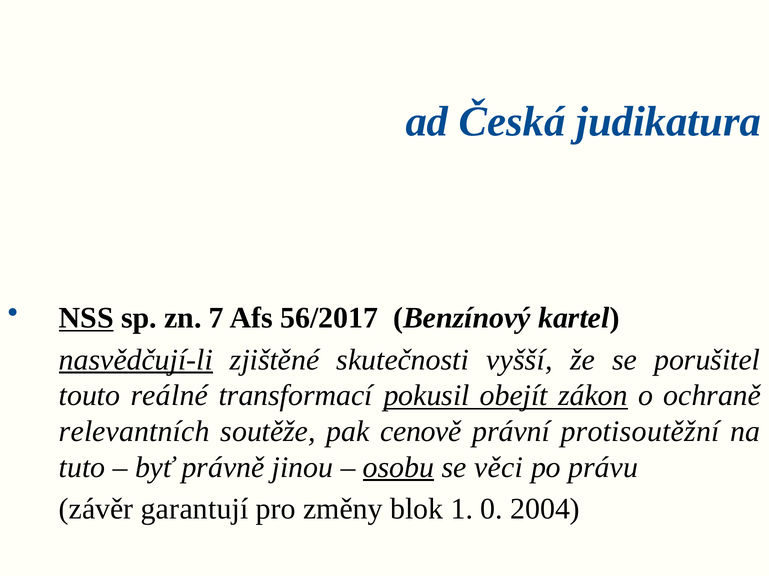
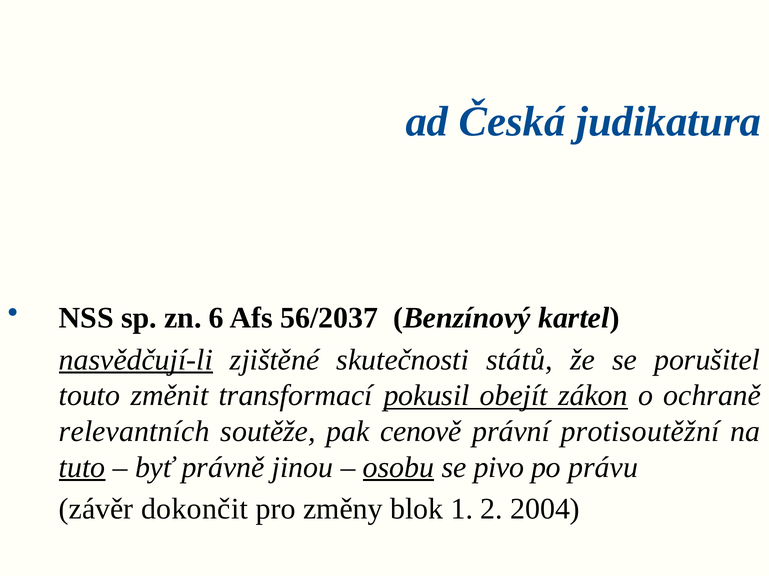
NSS underline: present -> none
7: 7 -> 6
56/2017: 56/2017 -> 56/2037
vyšší: vyšší -> států
reálné: reálné -> změnit
tuto underline: none -> present
věci: věci -> pivo
garantují: garantují -> dokončit
0: 0 -> 2
